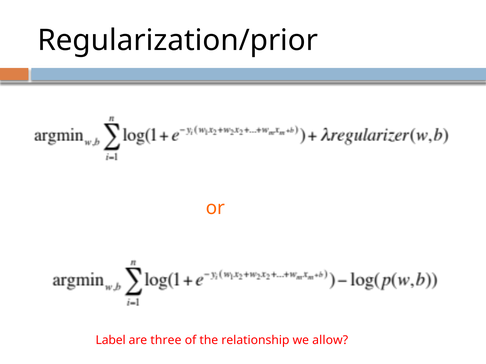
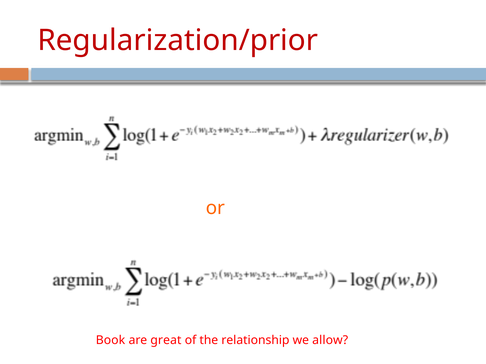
Regularization/prior colour: black -> red
Label: Label -> Book
three: three -> great
